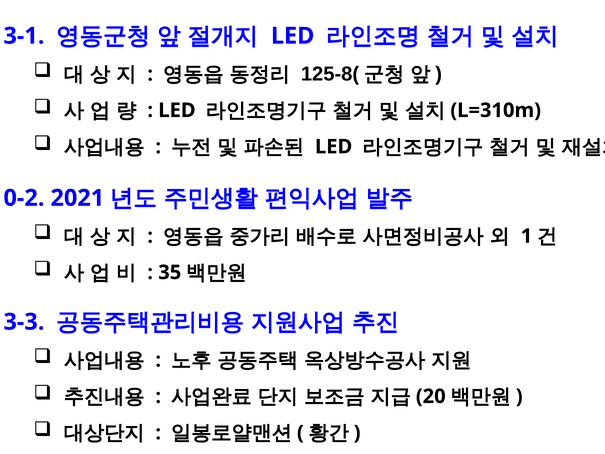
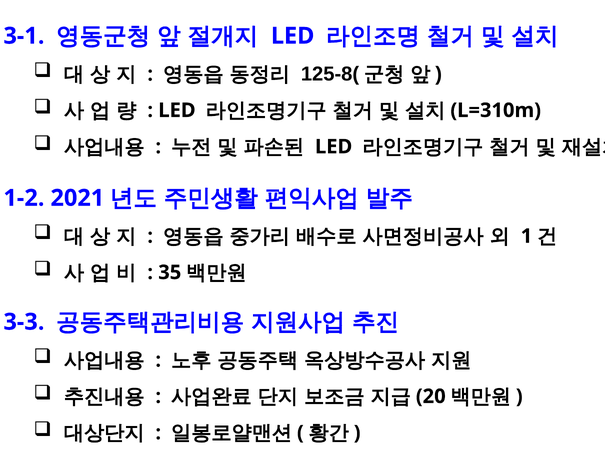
0-2: 0-2 -> 1-2
